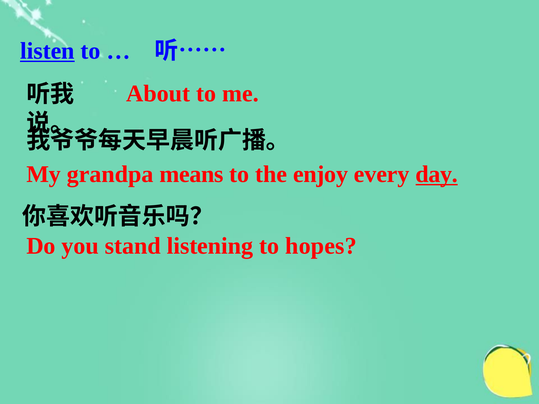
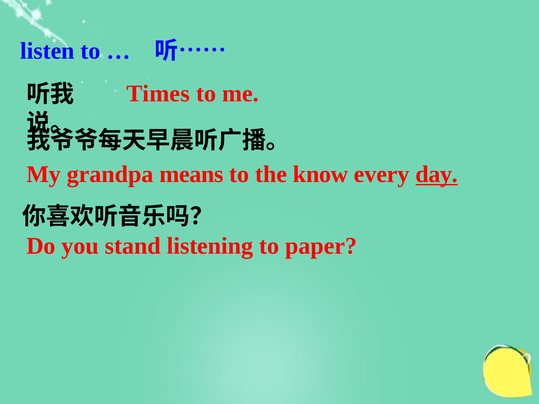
listen underline: present -> none
About: About -> Times
enjoy: enjoy -> know
hopes: hopes -> paper
